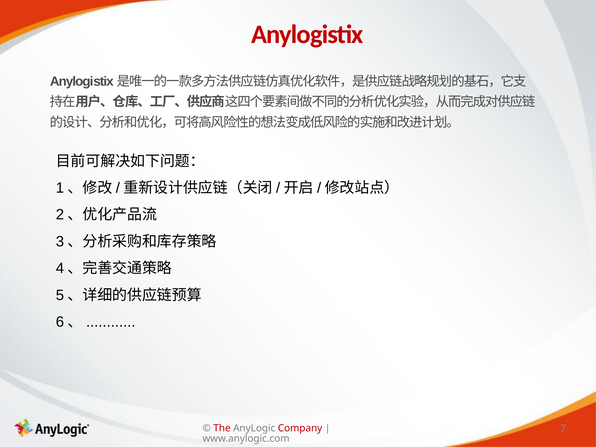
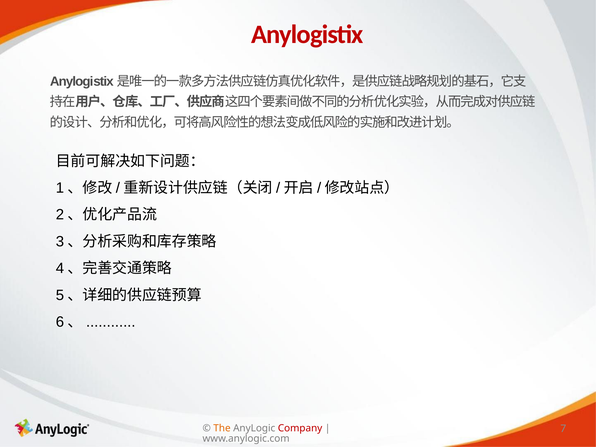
The colour: red -> orange
